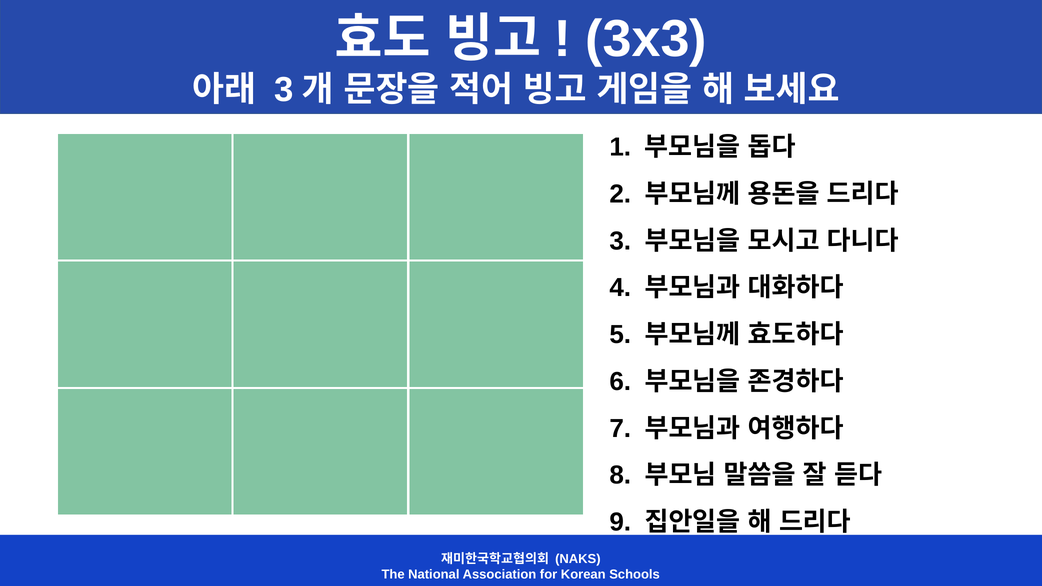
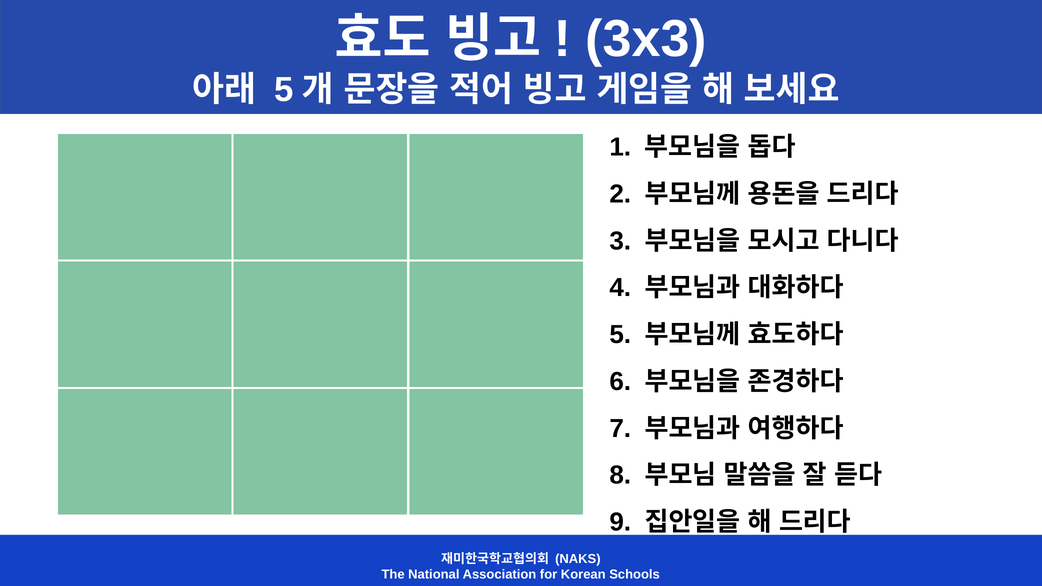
3 at (284, 90): 3 -> 5
